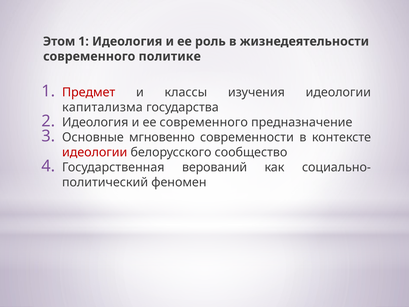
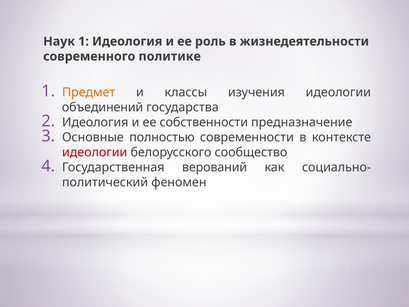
Этом: Этом -> Наук
Предмет colour: red -> orange
капитализма: капитализма -> объединений
ее современного: современного -> собственности
мгновенно: мгновенно -> полностью
